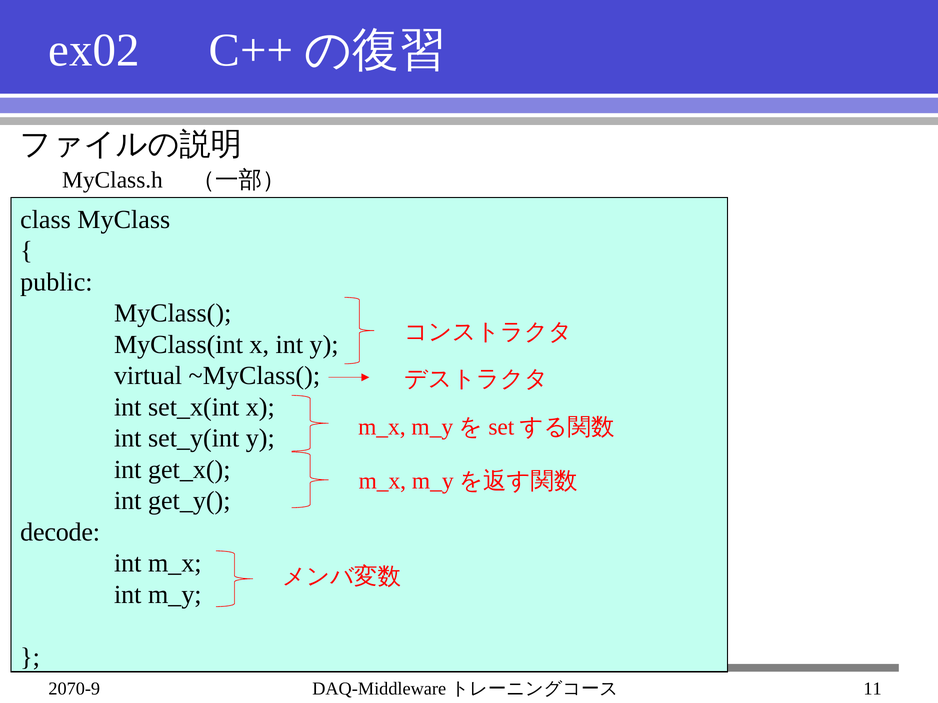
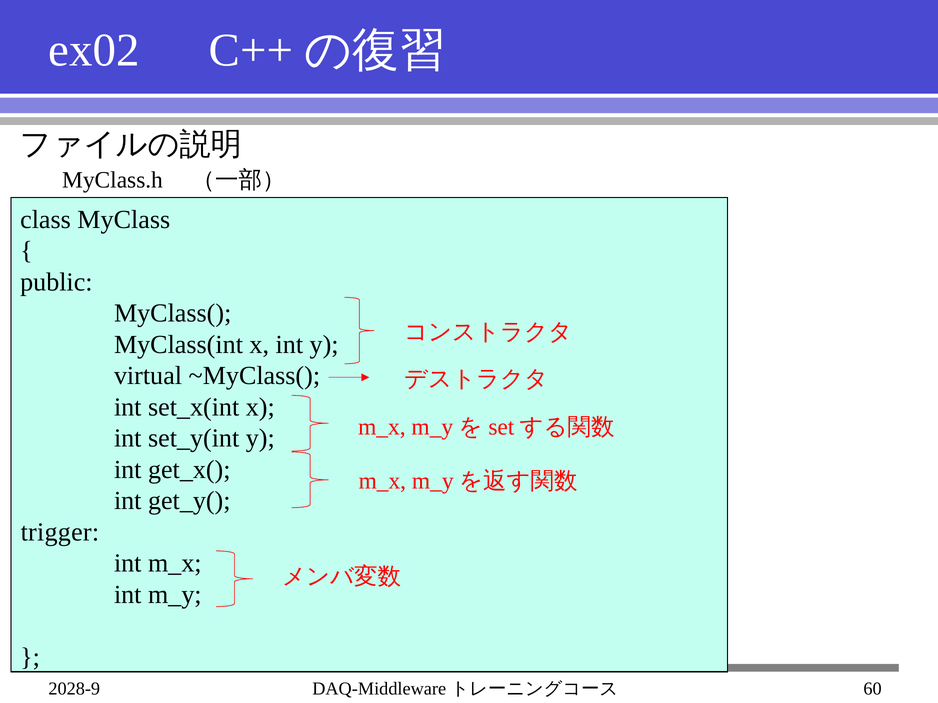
decode: decode -> trigger
2070-9: 2070-9 -> 2028-9
11: 11 -> 60
